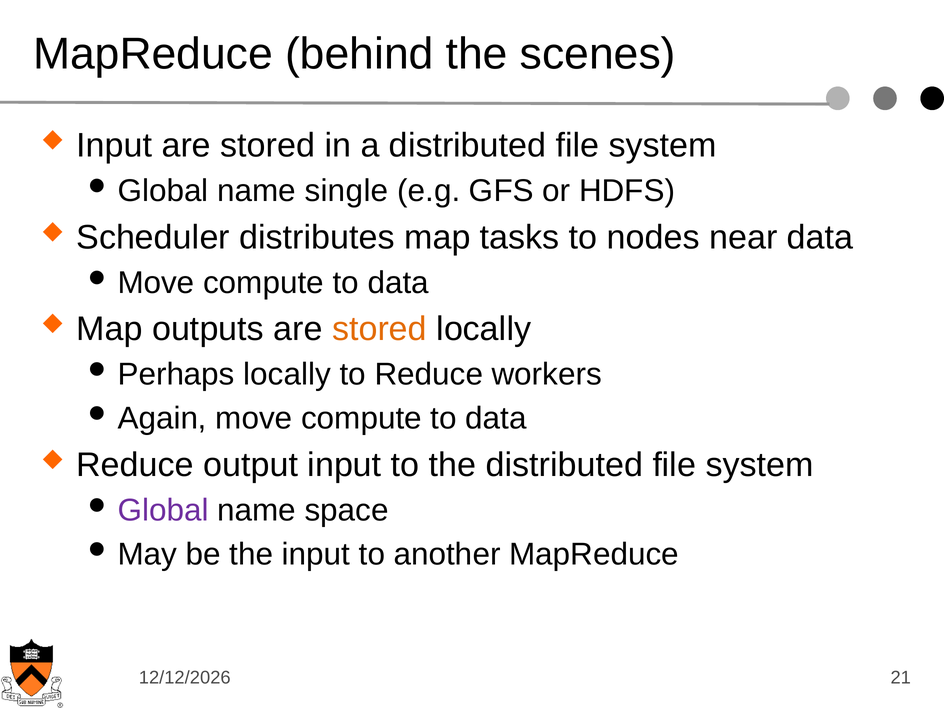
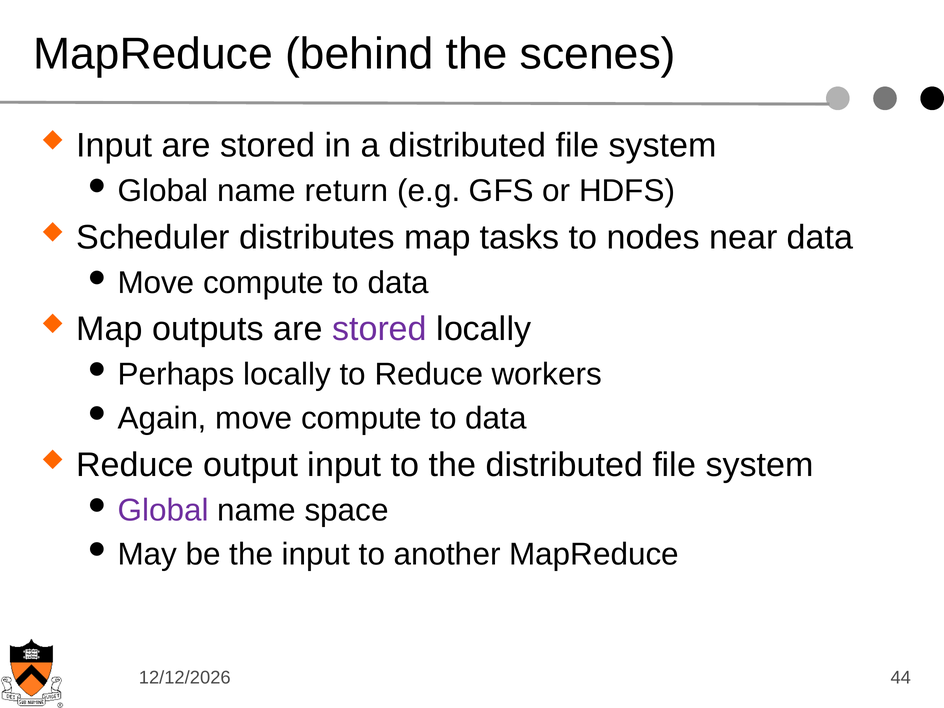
single: single -> return
stored at (379, 329) colour: orange -> purple
21: 21 -> 44
